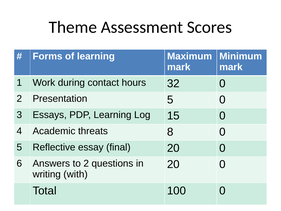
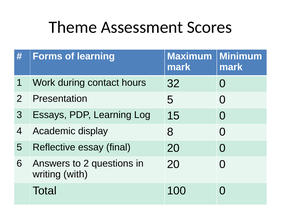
threats: threats -> display
